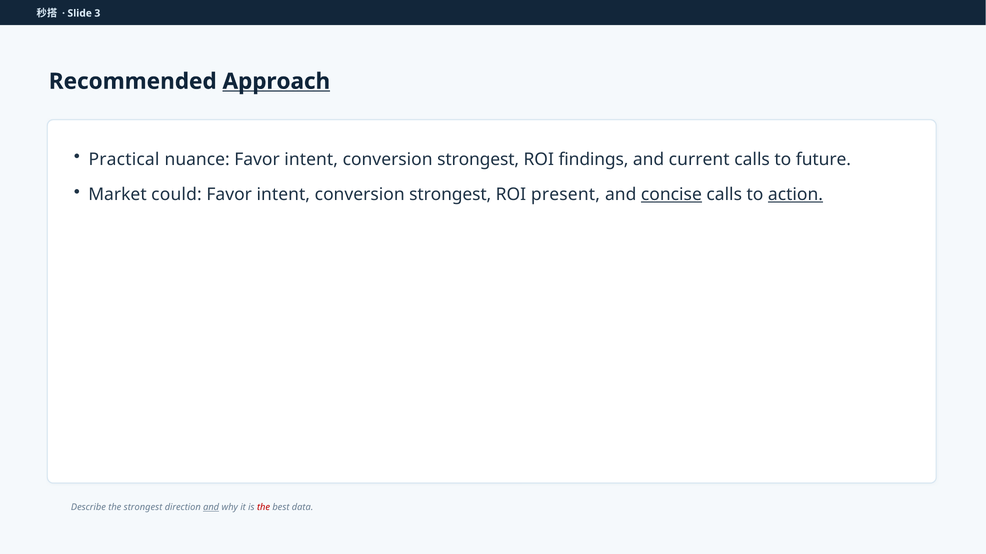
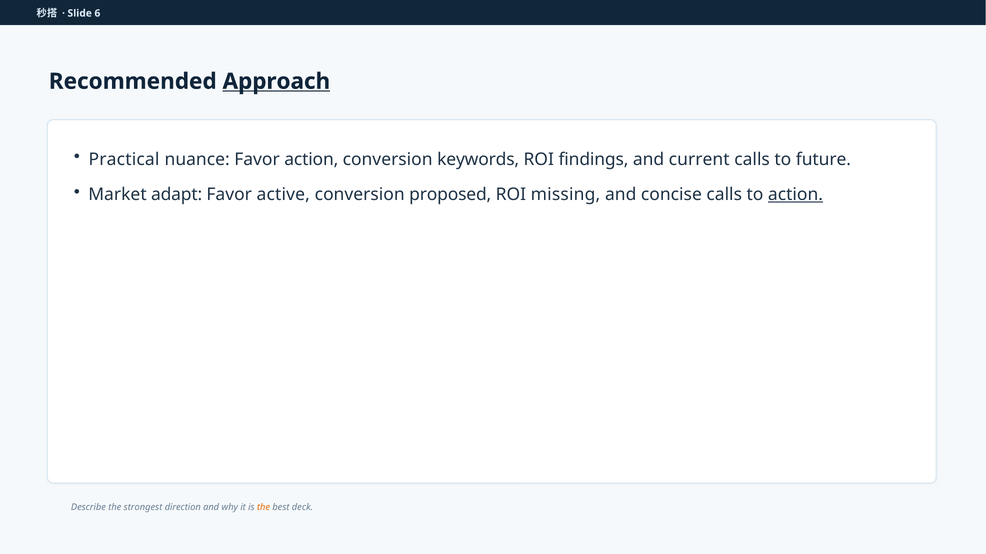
3: 3 -> 6
nuance Favor intent: intent -> action
strongest at (478, 160): strongest -> keywords
could: could -> adapt
intent at (283, 195): intent -> active
strongest at (450, 195): strongest -> proposed
present: present -> missing
concise underline: present -> none
and at (211, 508) underline: present -> none
the at (264, 508) colour: red -> orange
data: data -> deck
